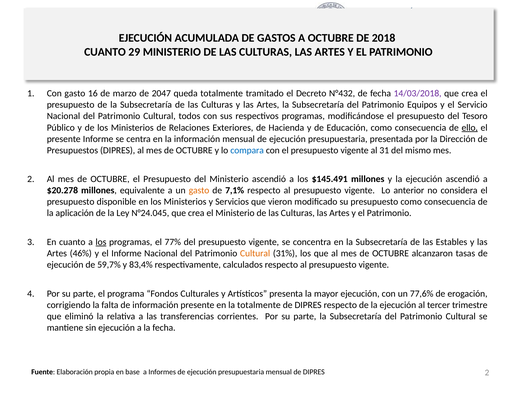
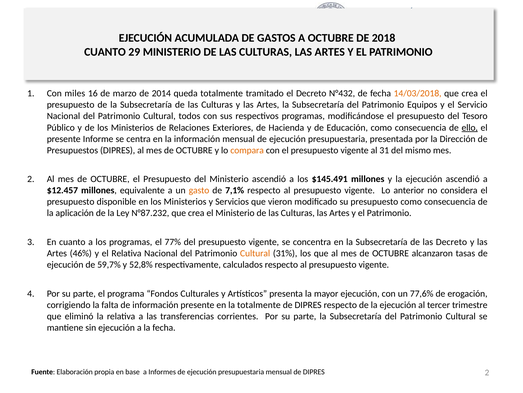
Con gasto: gasto -> miles
2047: 2047 -> 2014
14/03/2018 colour: purple -> orange
compara colour: blue -> orange
$20.278: $20.278 -> $12.457
N°24.045: N°24.045 -> N°87.232
los at (101, 242) underline: present -> none
las Estables: Estables -> Decreto
el Informe: Informe -> Relativa
83,4%: 83,4% -> 52,8%
